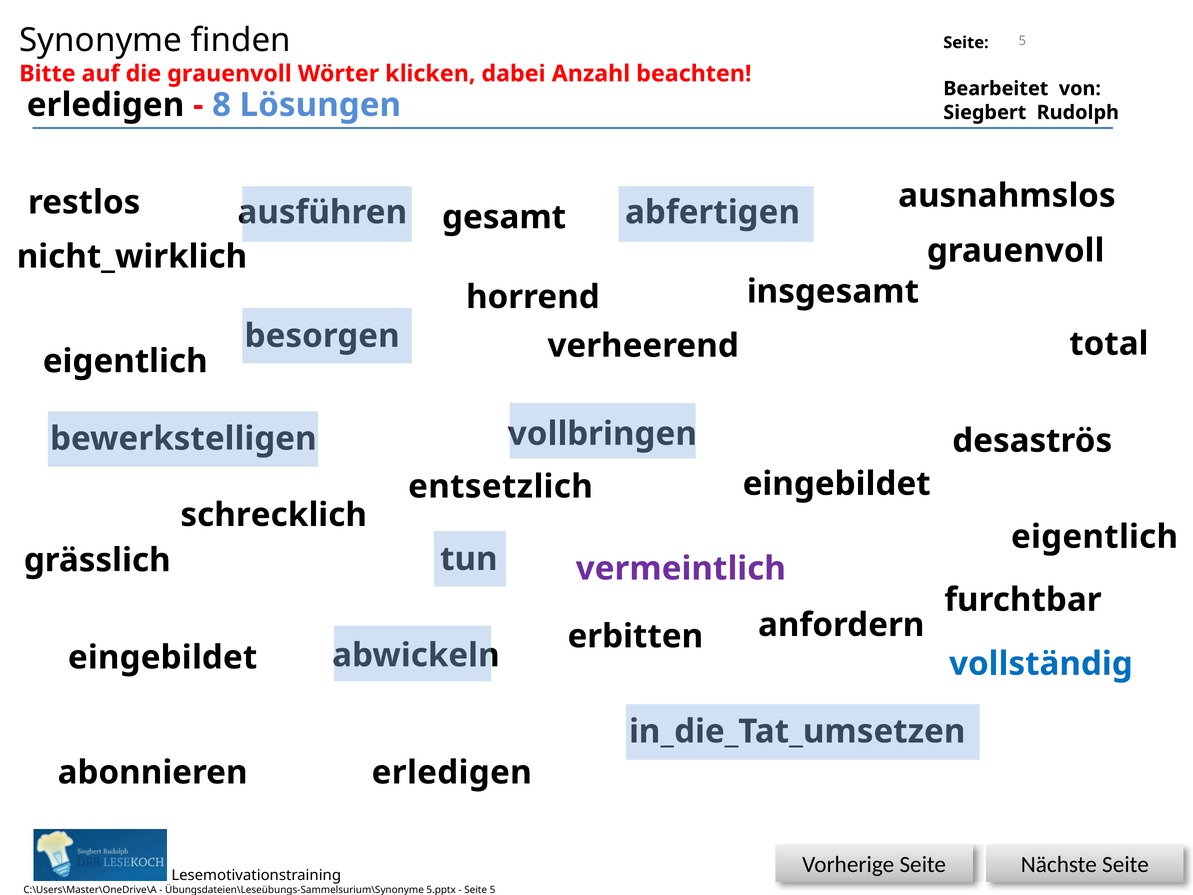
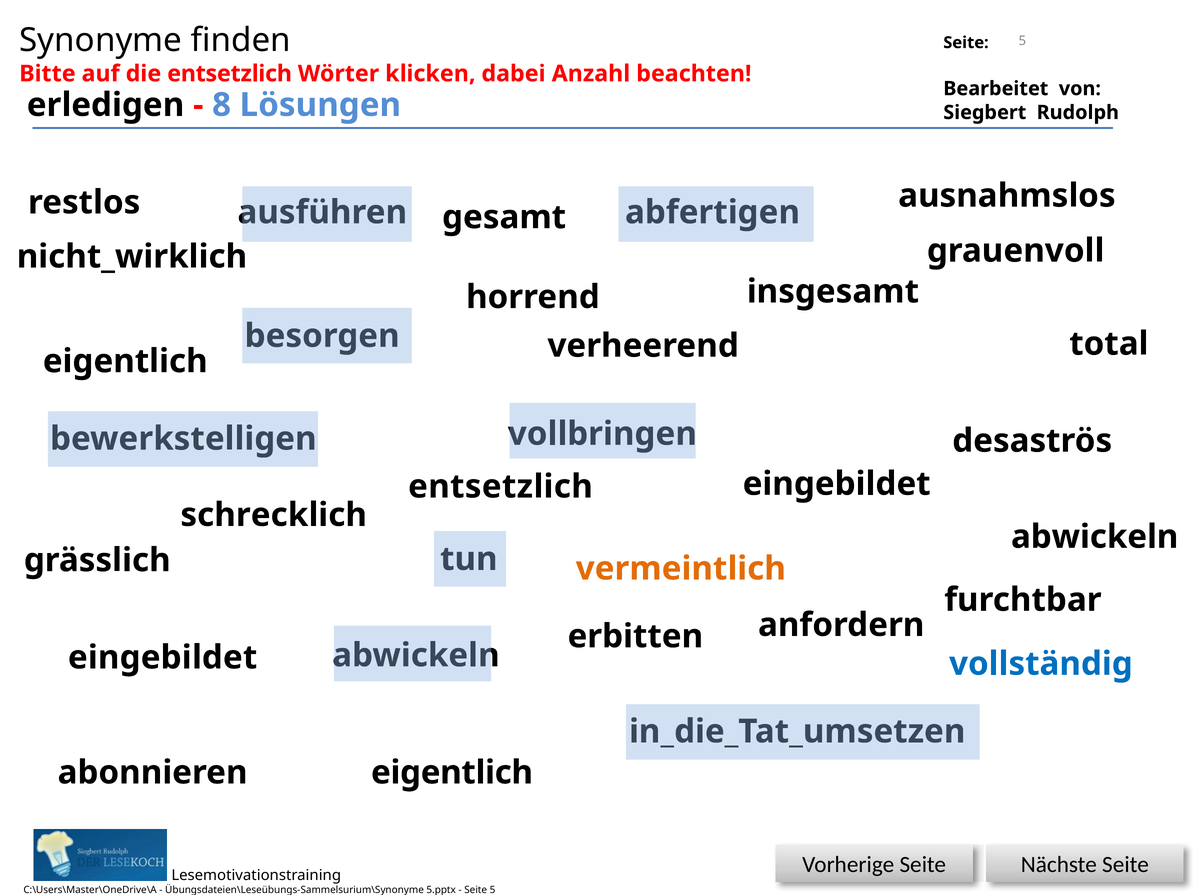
die grauenvoll: grauenvoll -> entsetzlich
eigentlich at (1095, 537): eigentlich -> abwickeln
vermeintlich colour: purple -> orange
erledigen at (452, 772): erledigen -> eigentlich
